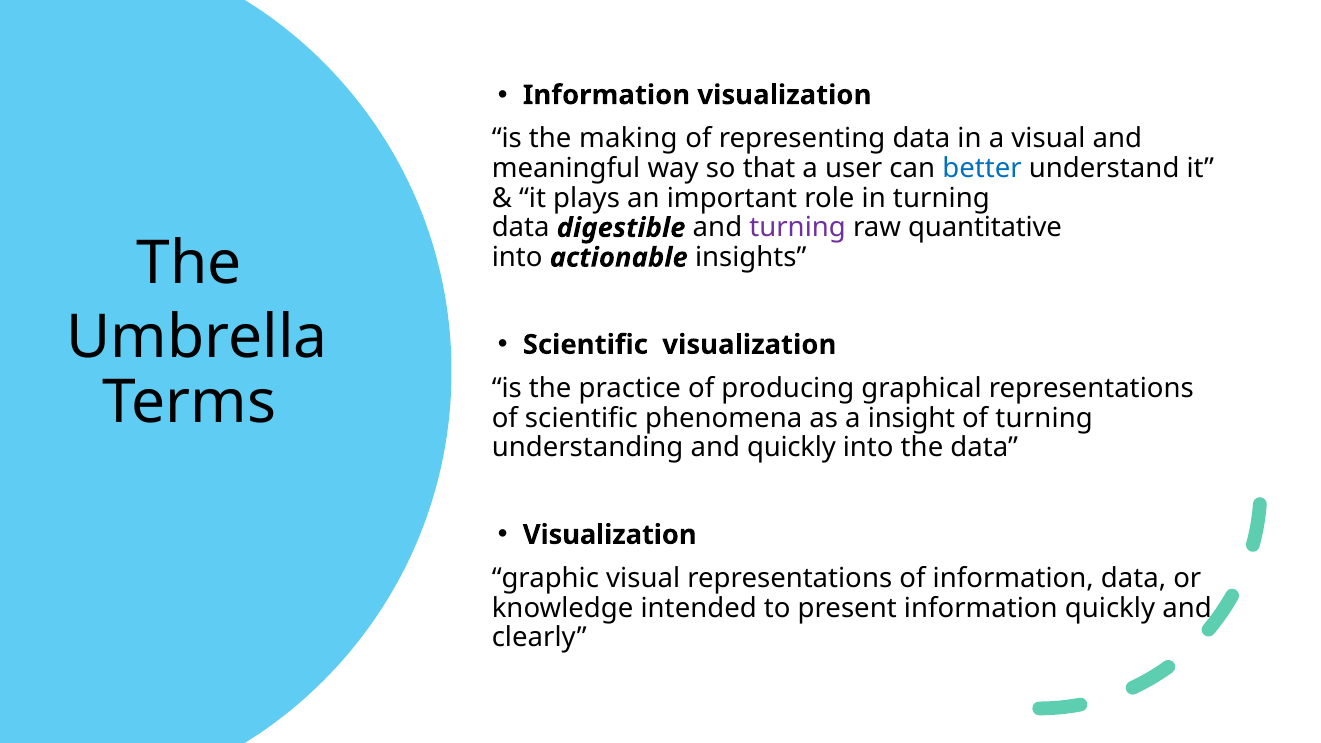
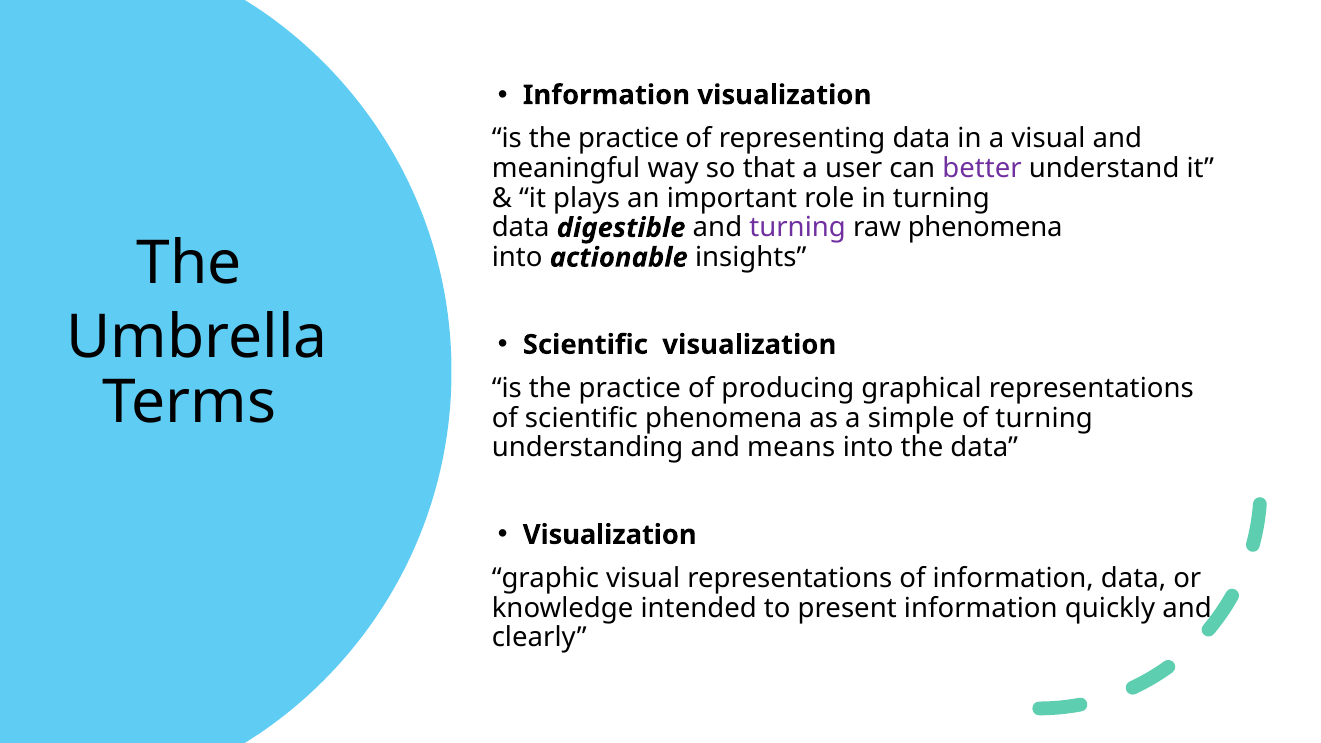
making at (628, 139): making -> practice
better colour: blue -> purple
raw quantitative: quantitative -> phenomena
insight: insight -> simple
and quickly: quickly -> means
